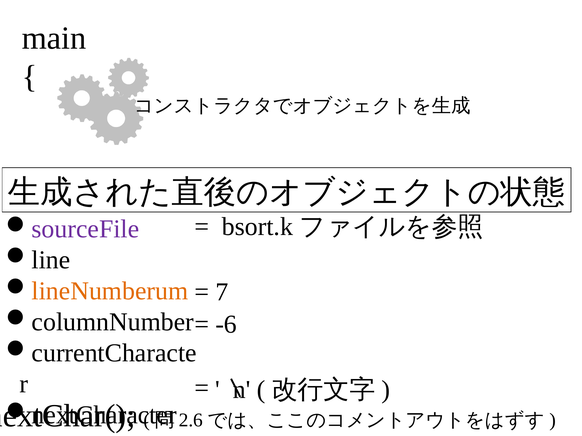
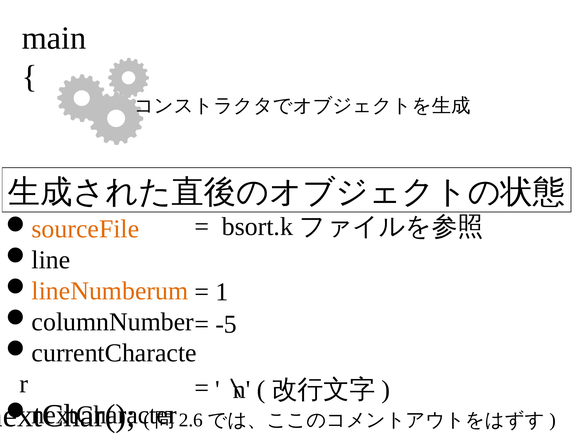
sourceFile colour: purple -> orange
7: 7 -> 1
-6: -6 -> -5
